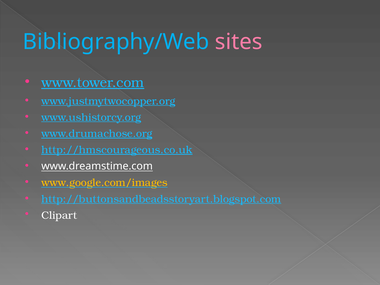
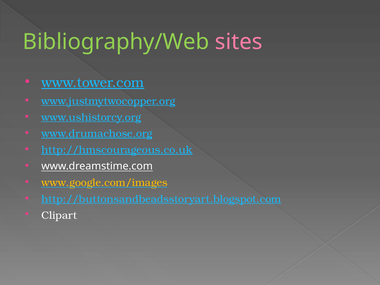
Bibliography/Web colour: light blue -> light green
